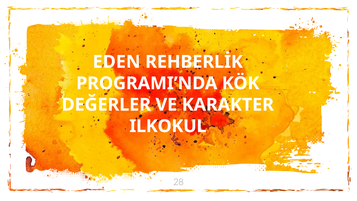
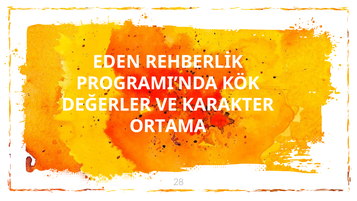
ILKOKUL: ILKOKUL -> ORTAMA
